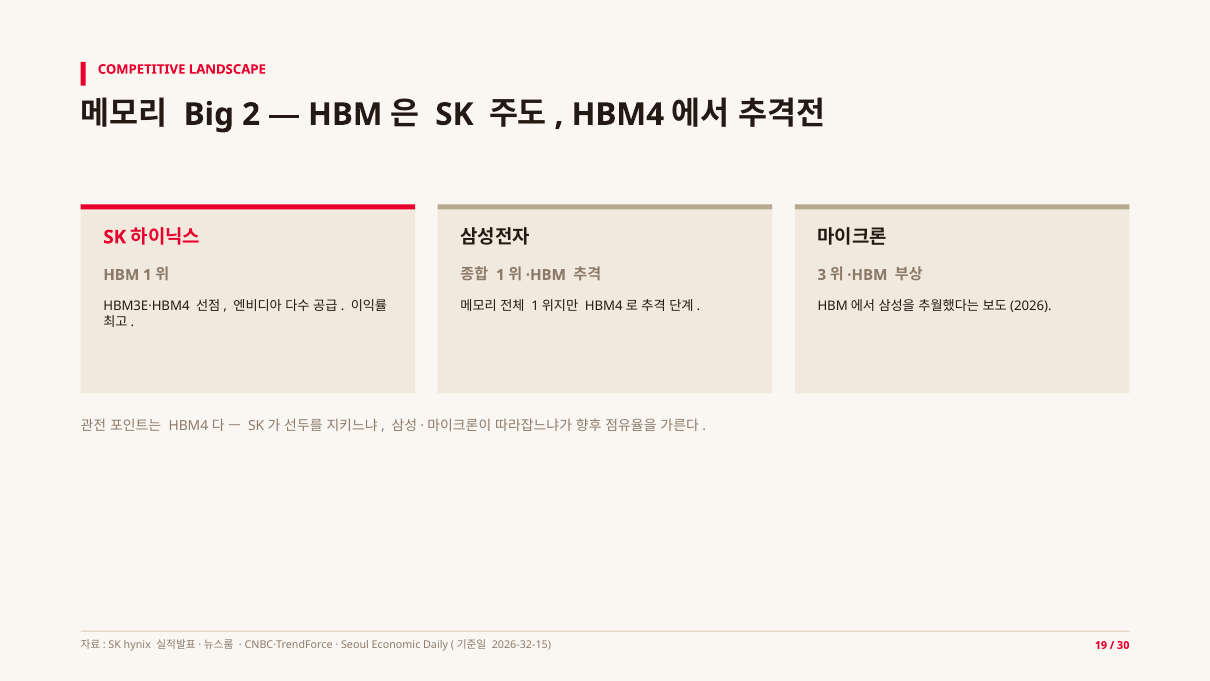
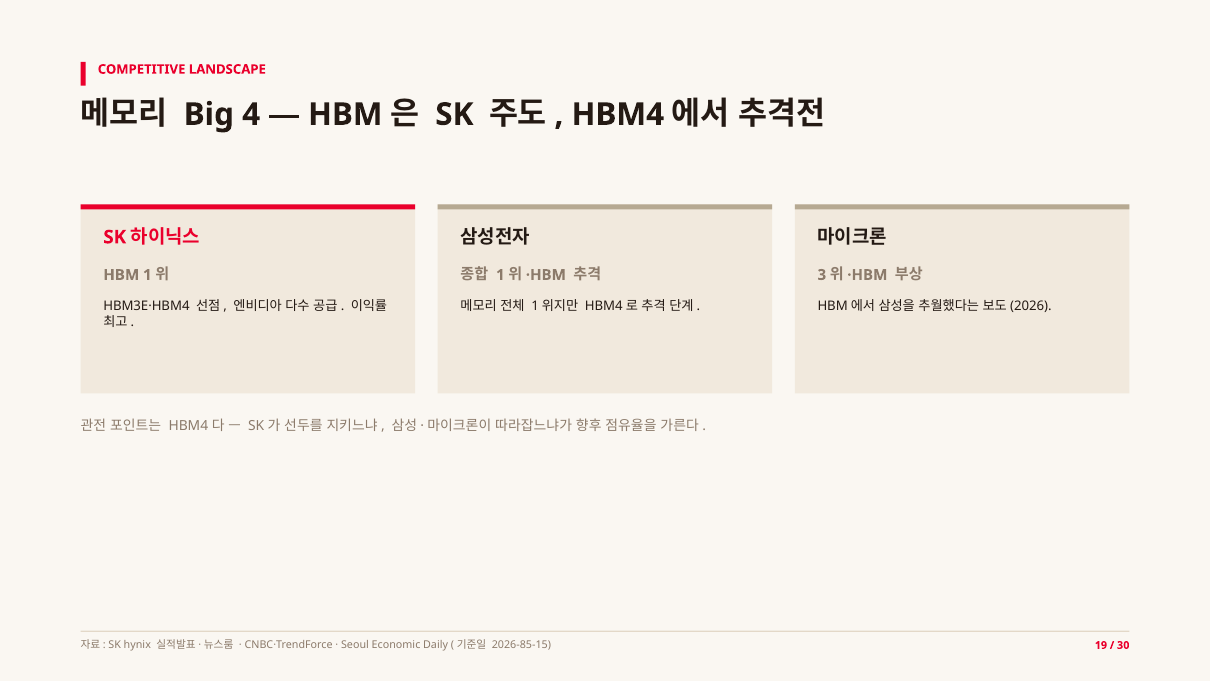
2: 2 -> 4
2026-32-15: 2026-32-15 -> 2026-85-15
